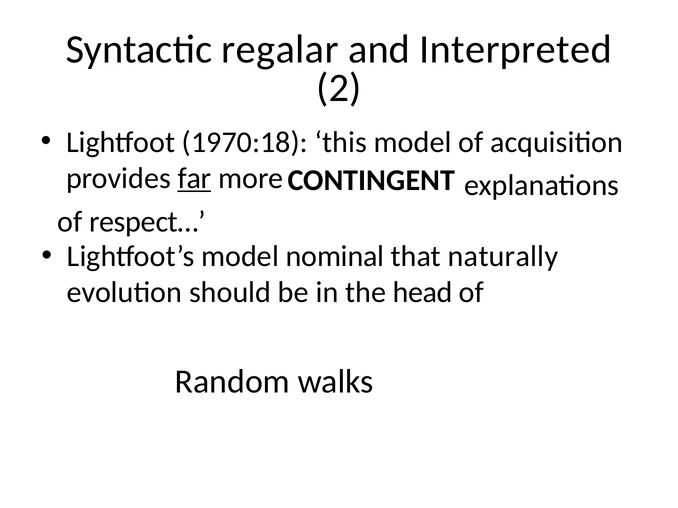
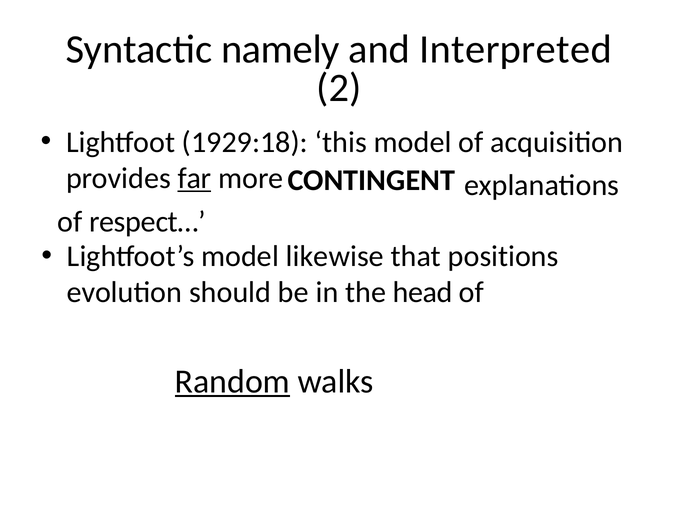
regalar: regalar -> namely
1970:18: 1970:18 -> 1929:18
nominal: nominal -> likewise
naturally: naturally -> positions
Random underline: none -> present
